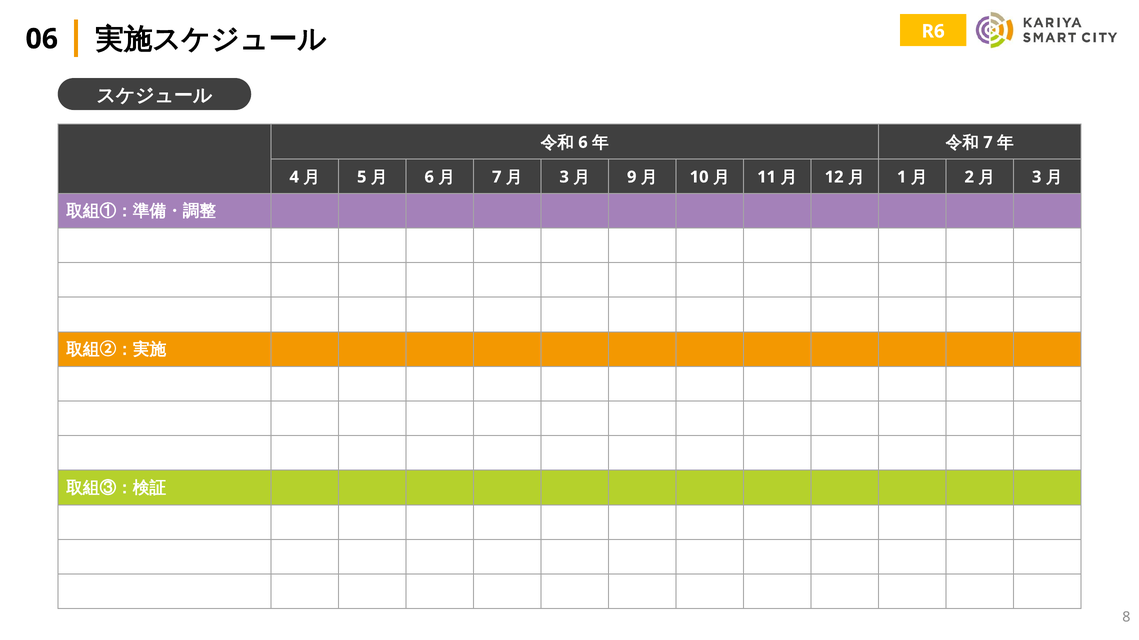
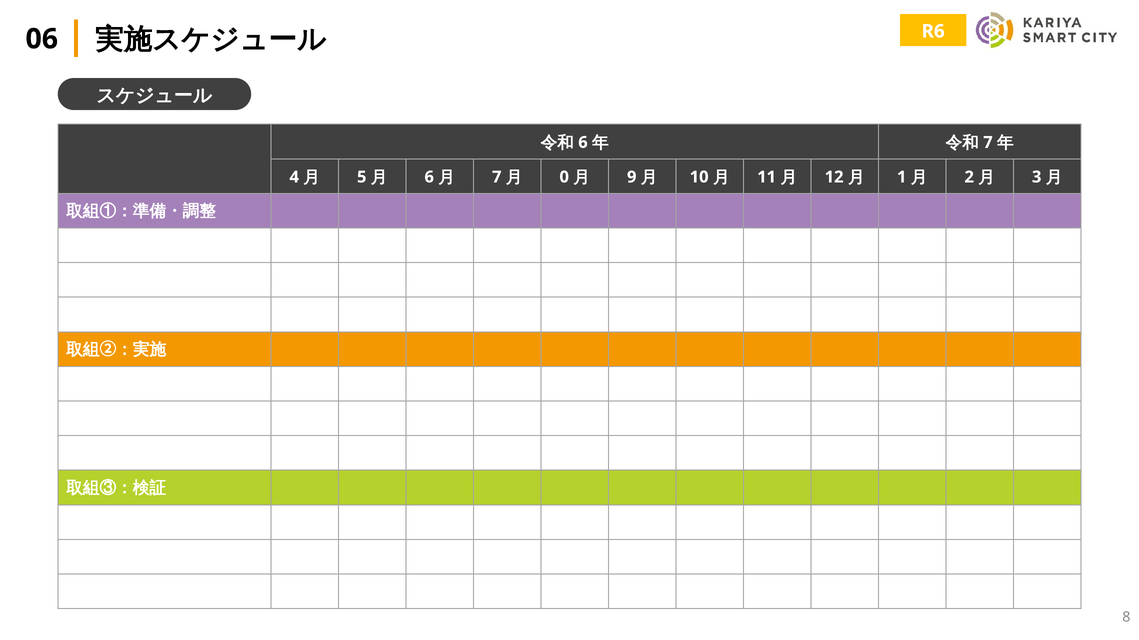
3 at (564, 177): 3 -> 0
